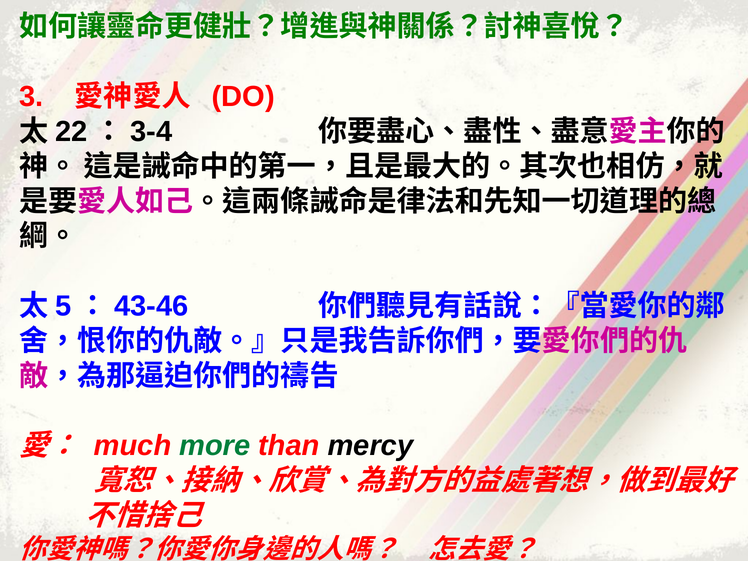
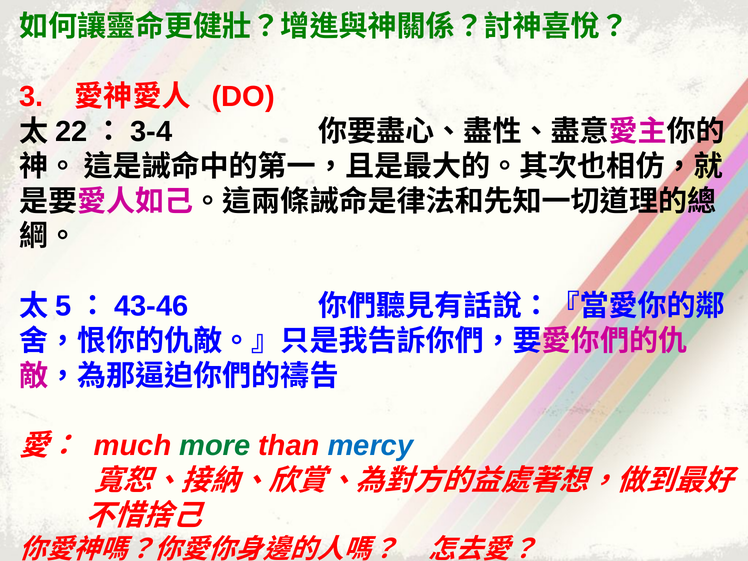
mercy colour: black -> blue
